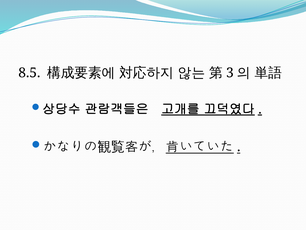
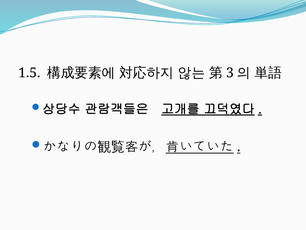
8.5: 8.5 -> 1.5
